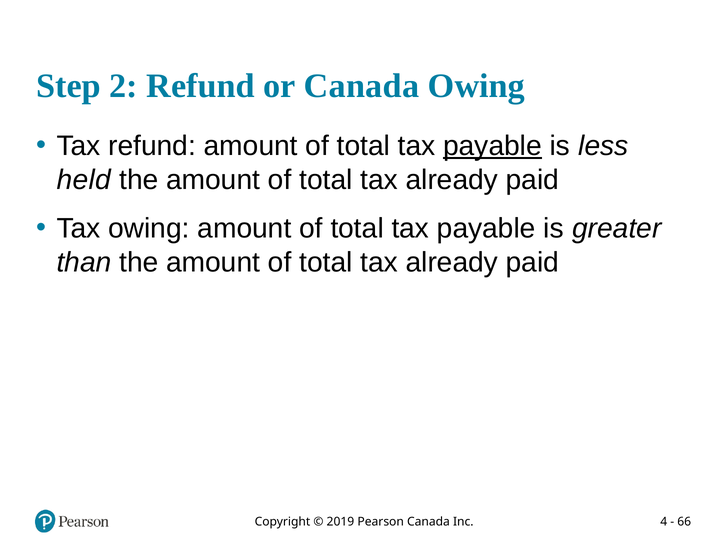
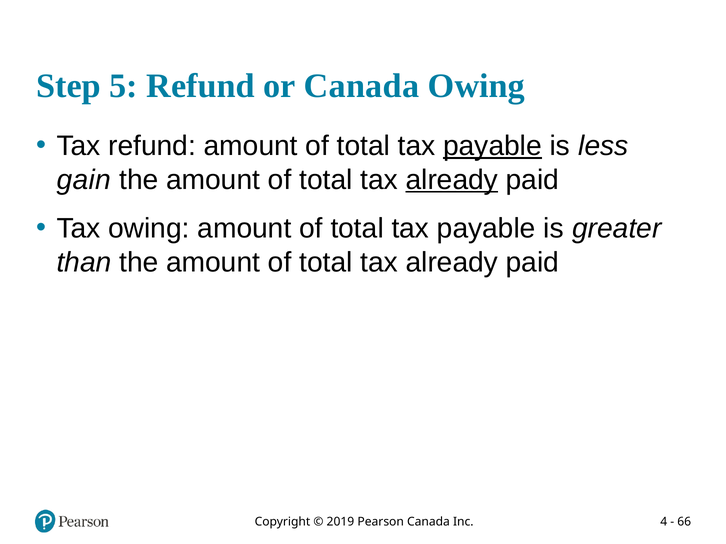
2: 2 -> 5
held: held -> gain
already at (452, 180) underline: none -> present
